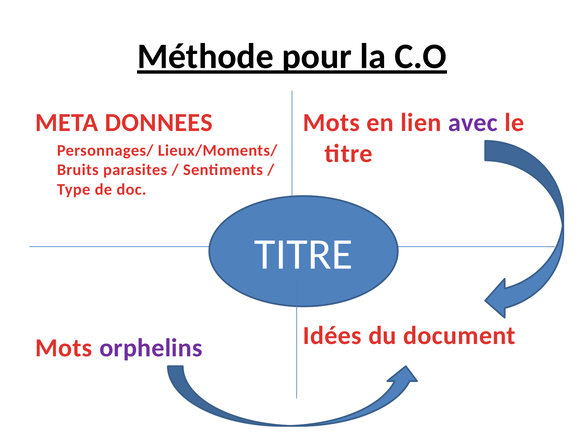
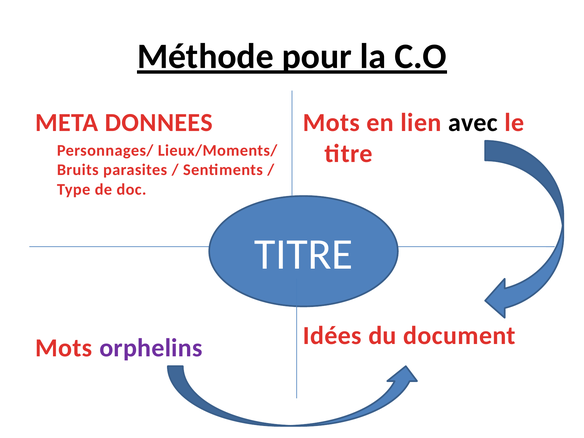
avec colour: purple -> black
